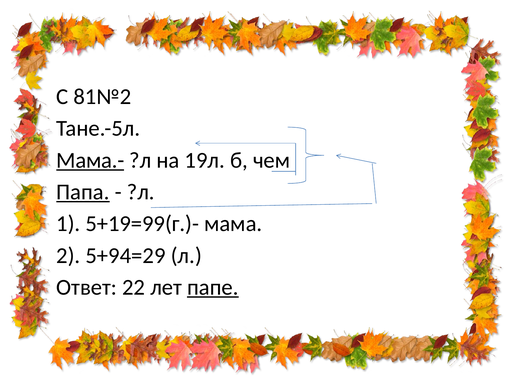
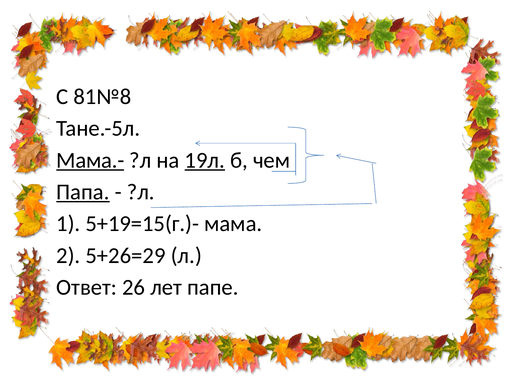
81№2: 81№2 -> 81№8
19л underline: none -> present
5+19=99(г.)-: 5+19=99(г.)- -> 5+19=15(г.)-
5+94=29: 5+94=29 -> 5+26=29
22: 22 -> 26
папе underline: present -> none
